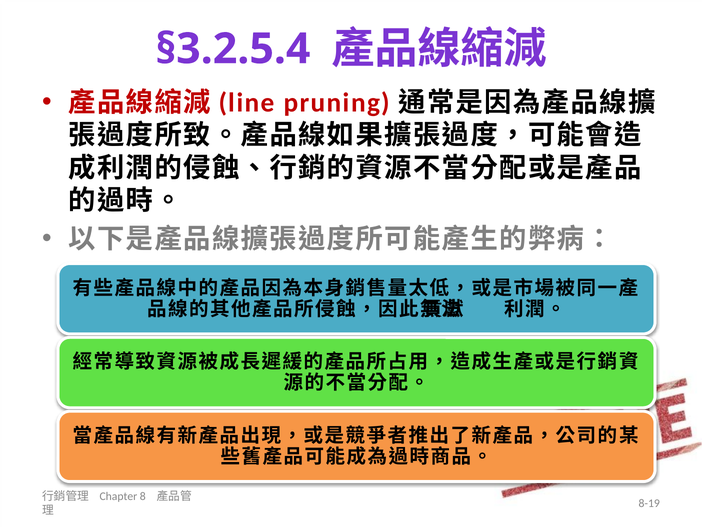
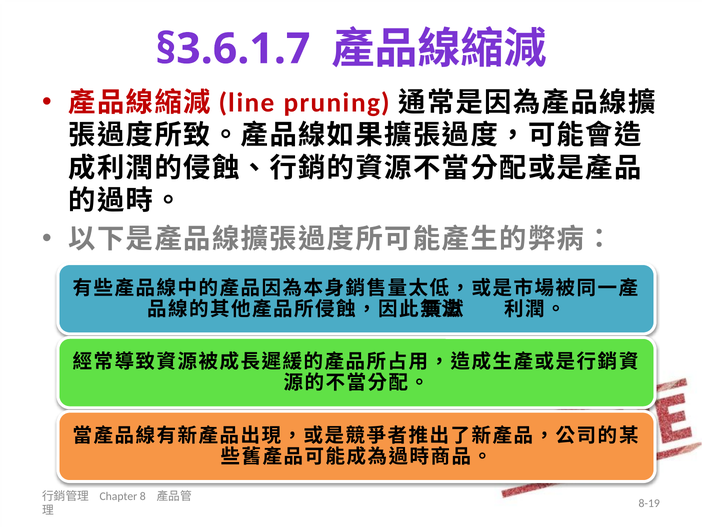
§3.2.5.4: §3.2.5.4 -> §3.6.1.7
